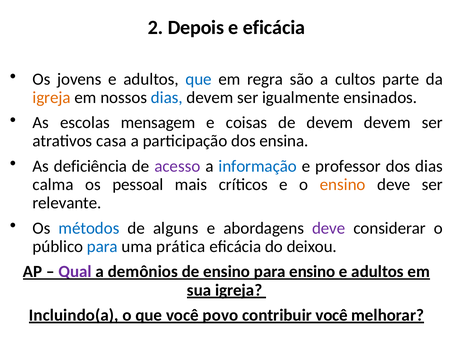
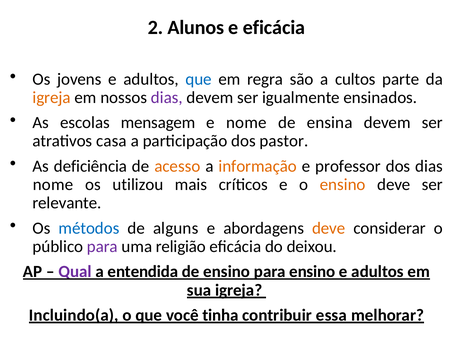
Depois: Depois -> Alunos
dias at (167, 97) colour: blue -> purple
e coisas: coisas -> nome
de devem: devem -> ensina
ensina: ensina -> pastor
acesso colour: purple -> orange
informação colour: blue -> orange
calma at (53, 184): calma -> nome
pessoal: pessoal -> utilizou
deve at (329, 228) colour: purple -> orange
para at (102, 246) colour: blue -> purple
prática: prática -> religião
demônios: demônios -> entendida
povo: povo -> tinha
contribuir você: você -> essa
